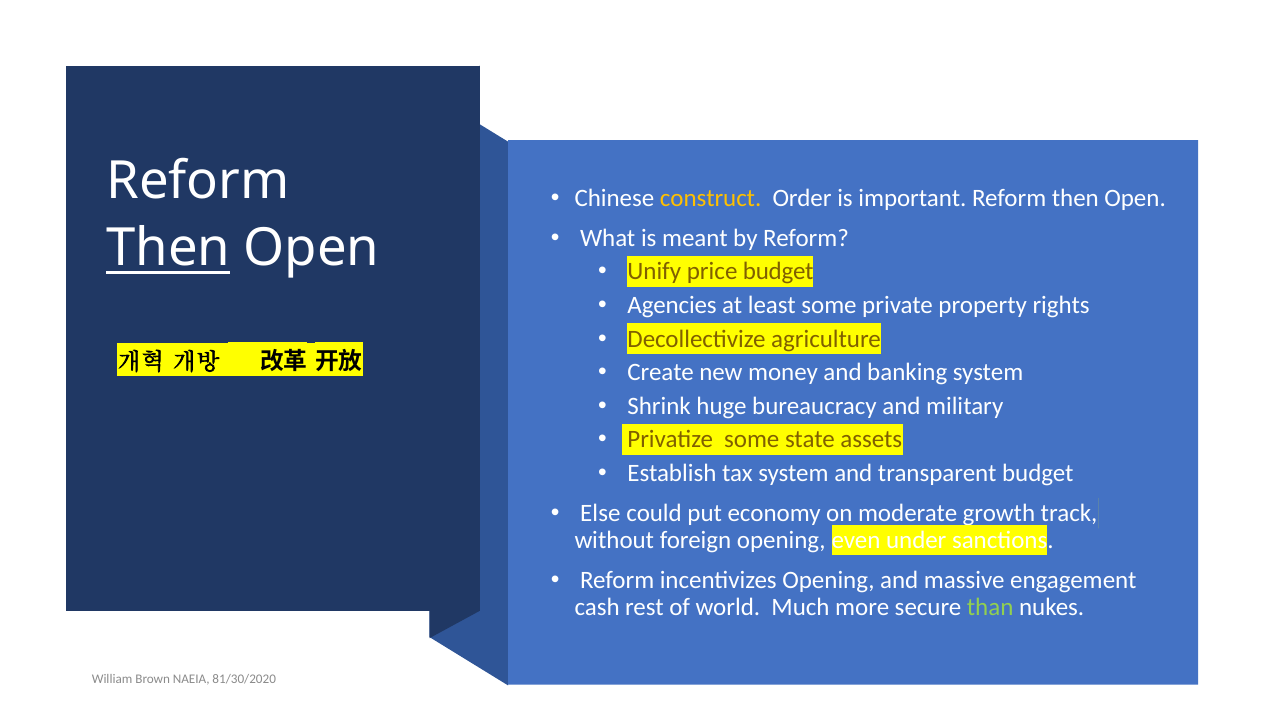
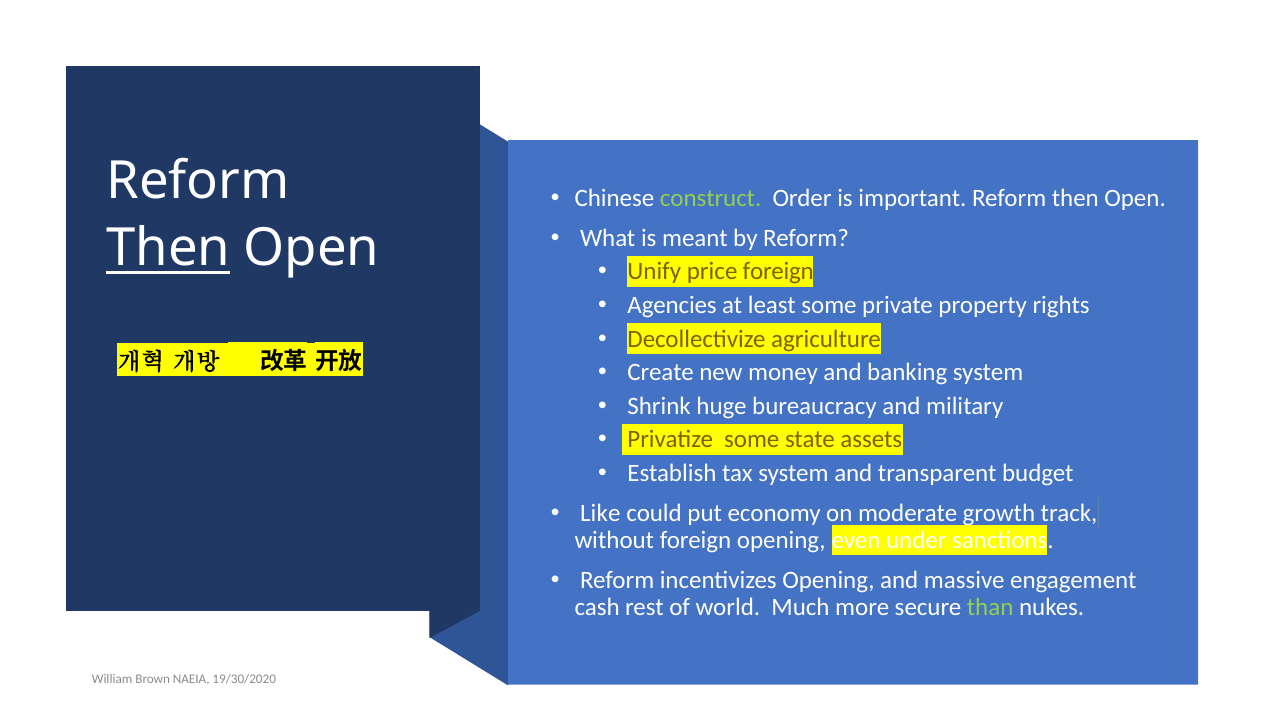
construct colour: yellow -> light green
price budget: budget -> foreign
Else: Else -> Like
81/30/2020: 81/30/2020 -> 19/30/2020
